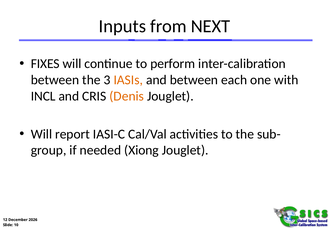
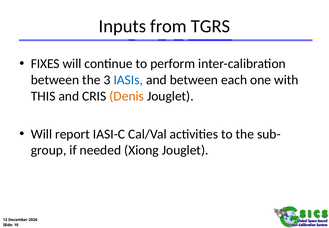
NEXT: NEXT -> TGRS
IASIs colour: orange -> blue
INCL: INCL -> THIS
